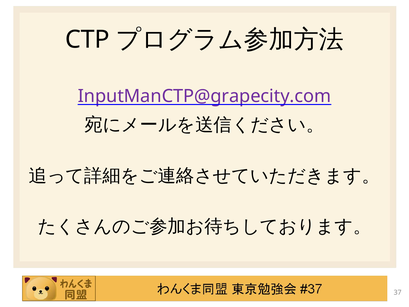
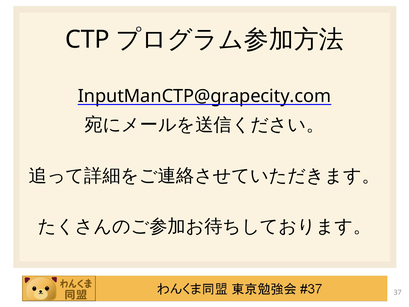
InputManCTP@grapecity.com colour: purple -> black
